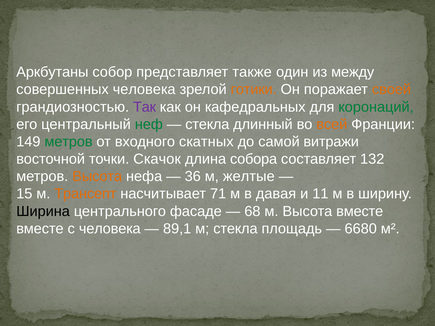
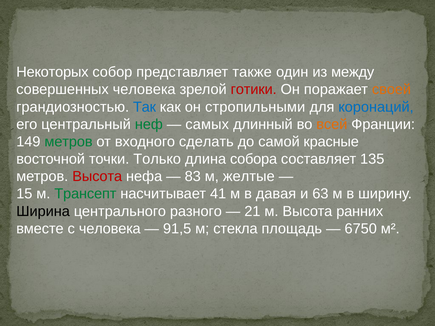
Аркбутаны: Аркбутаны -> Некоторых
готики colour: orange -> red
Так colour: purple -> blue
кафедральных: кафедральных -> стропильными
коронаций colour: green -> blue
стекла at (207, 124): стекла -> самых
скатных: скатных -> сделать
витражи: витражи -> красные
Скачок: Скачок -> Только
132: 132 -> 135
Высота at (97, 177) colour: orange -> red
36: 36 -> 83
Трансепт colour: orange -> green
71: 71 -> 41
11: 11 -> 63
фасаде: фасаде -> разного
68: 68 -> 21
Высота вместе: вместе -> ранних
89,1: 89,1 -> 91,5
6680: 6680 -> 6750
